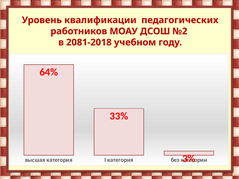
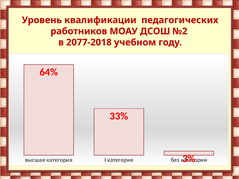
2081-2018: 2081-2018 -> 2077-2018
